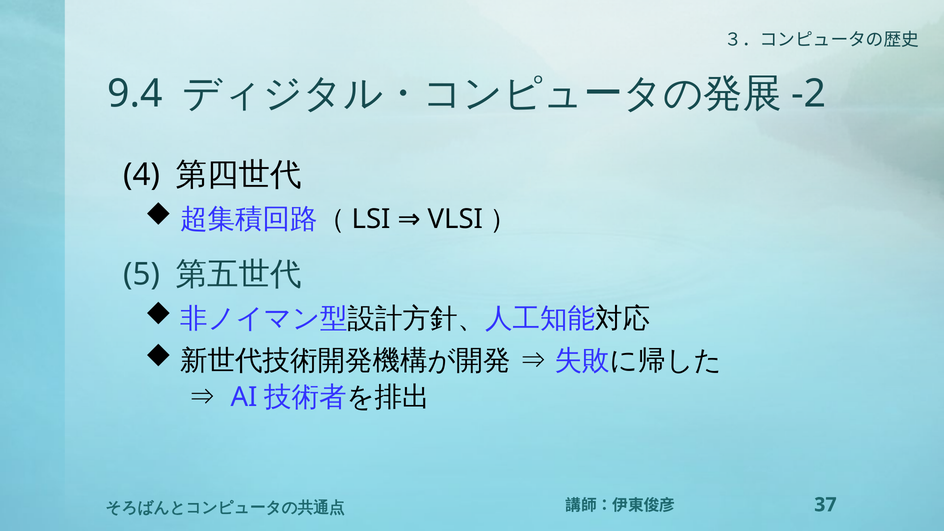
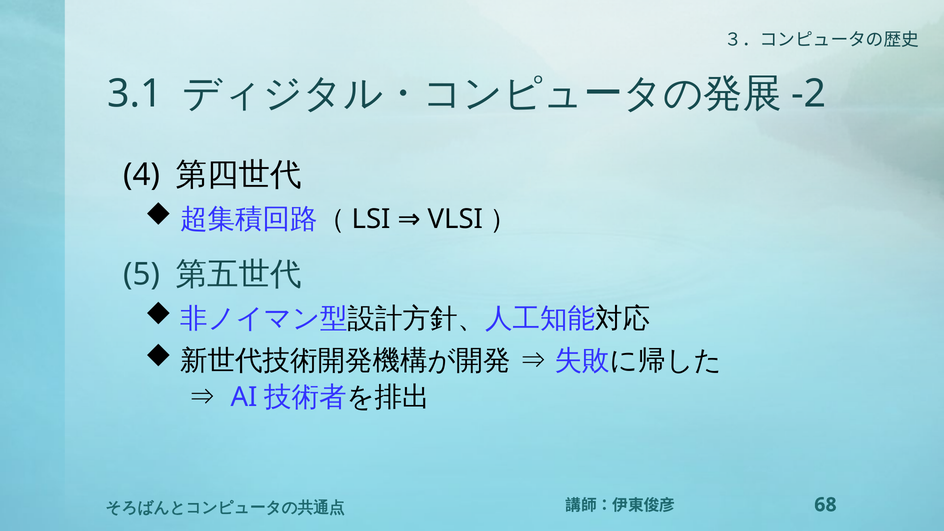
9.4: 9.4 -> 3.1
37: 37 -> 68
